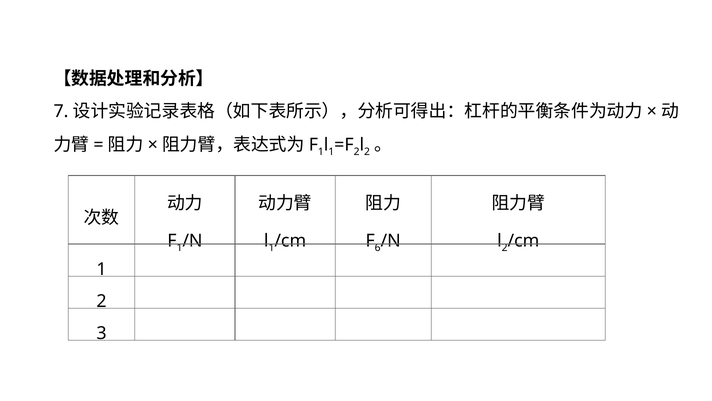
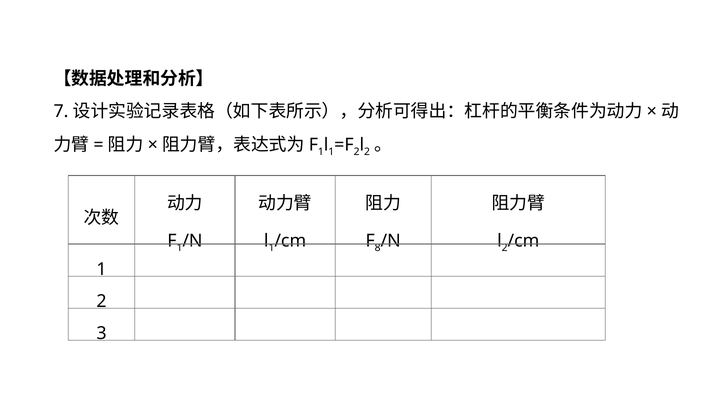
6: 6 -> 8
